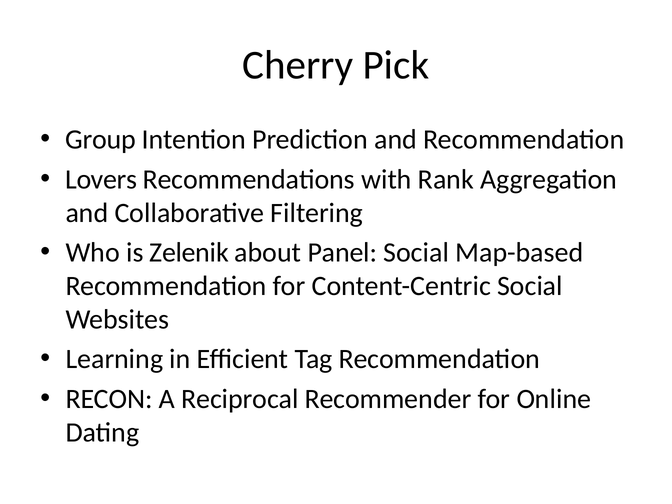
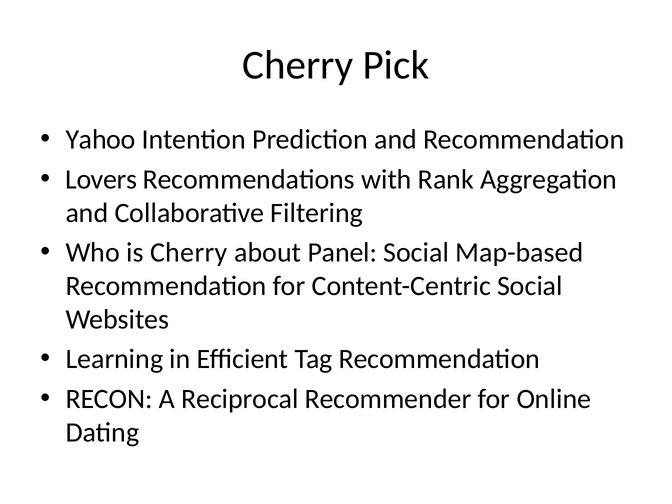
Group: Group -> Yahoo
is Zelenik: Zelenik -> Cherry
